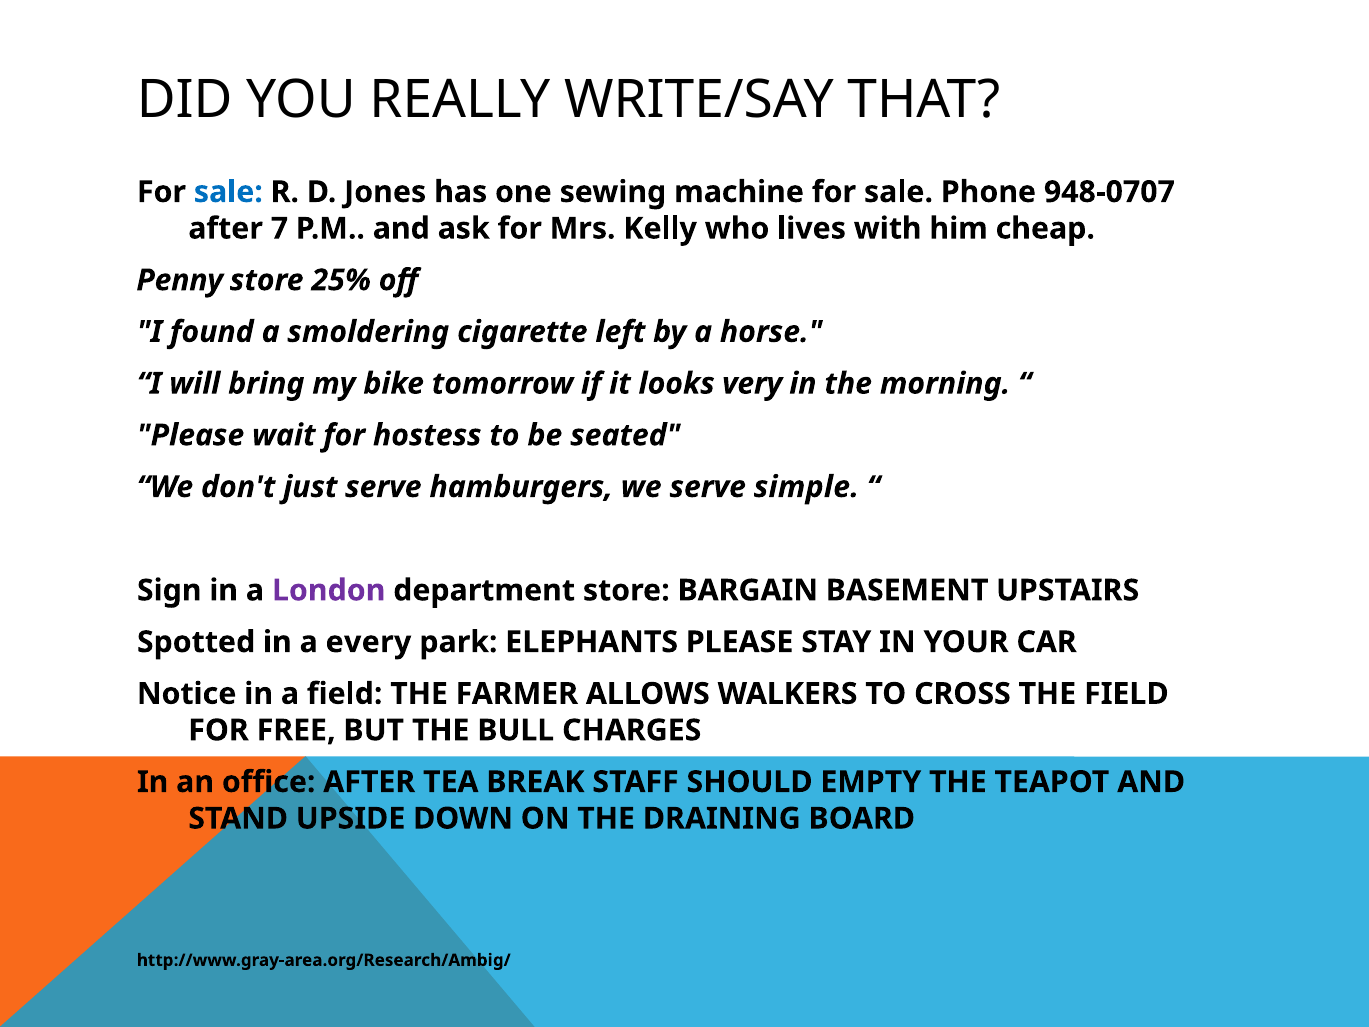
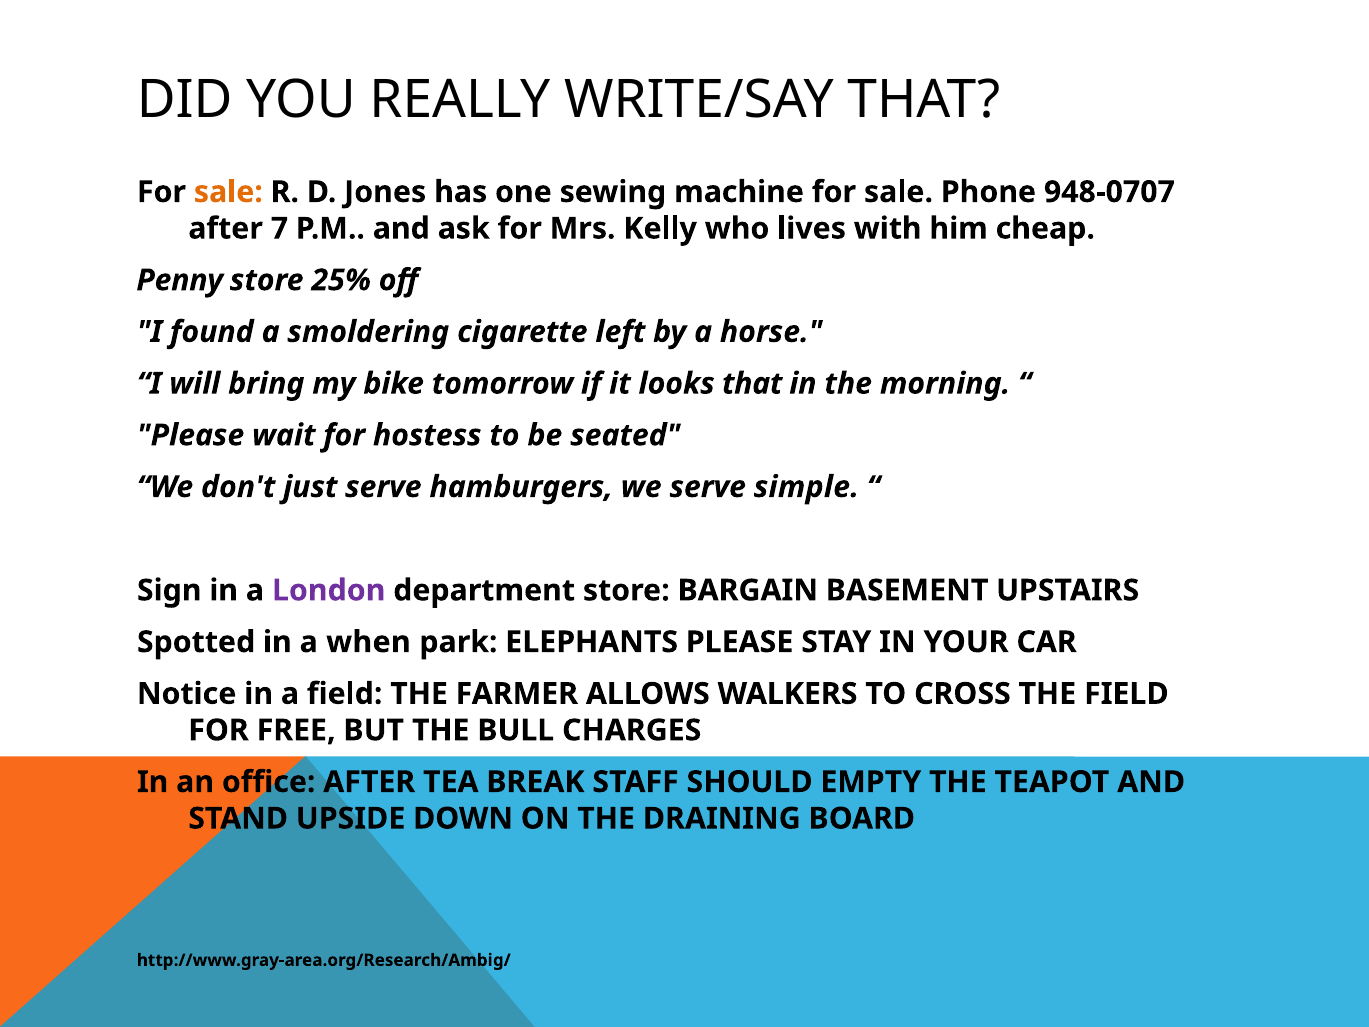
sale at (228, 192) colour: blue -> orange
looks very: very -> that
every: every -> when
